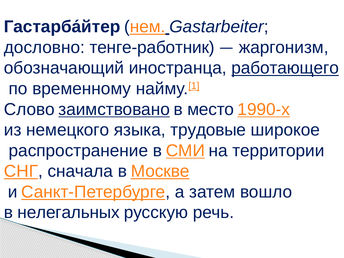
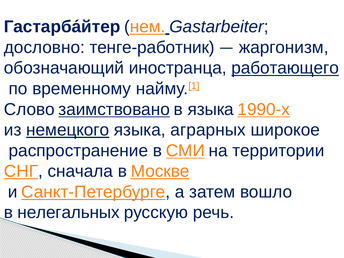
в место: место -> языка
немецкого underline: none -> present
трудовые: трудовые -> аграрных
